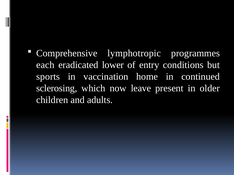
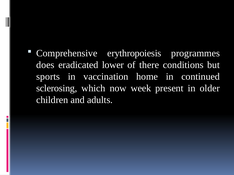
lymphotropic: lymphotropic -> erythropoiesis
each: each -> does
entry: entry -> there
leave: leave -> week
